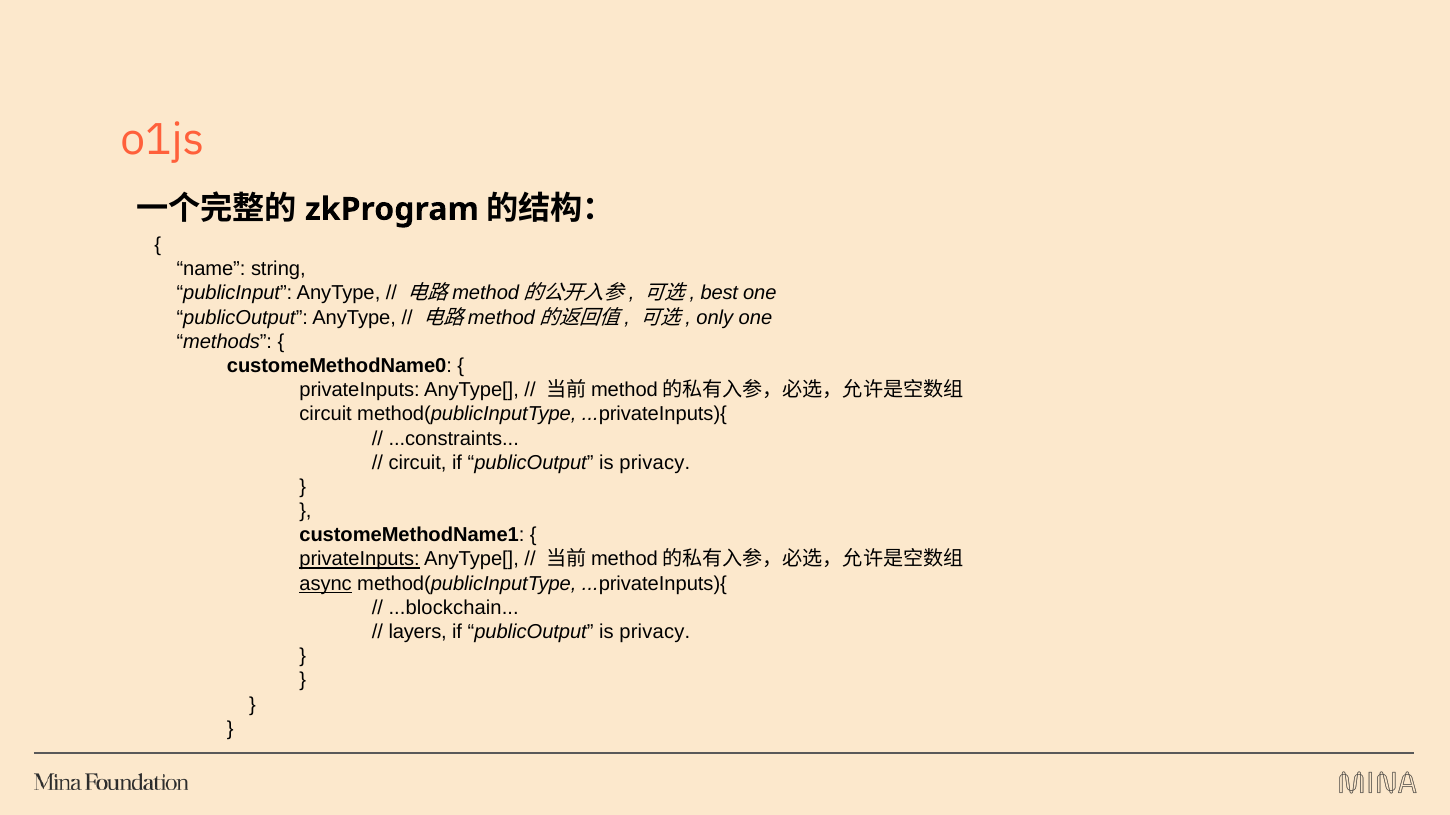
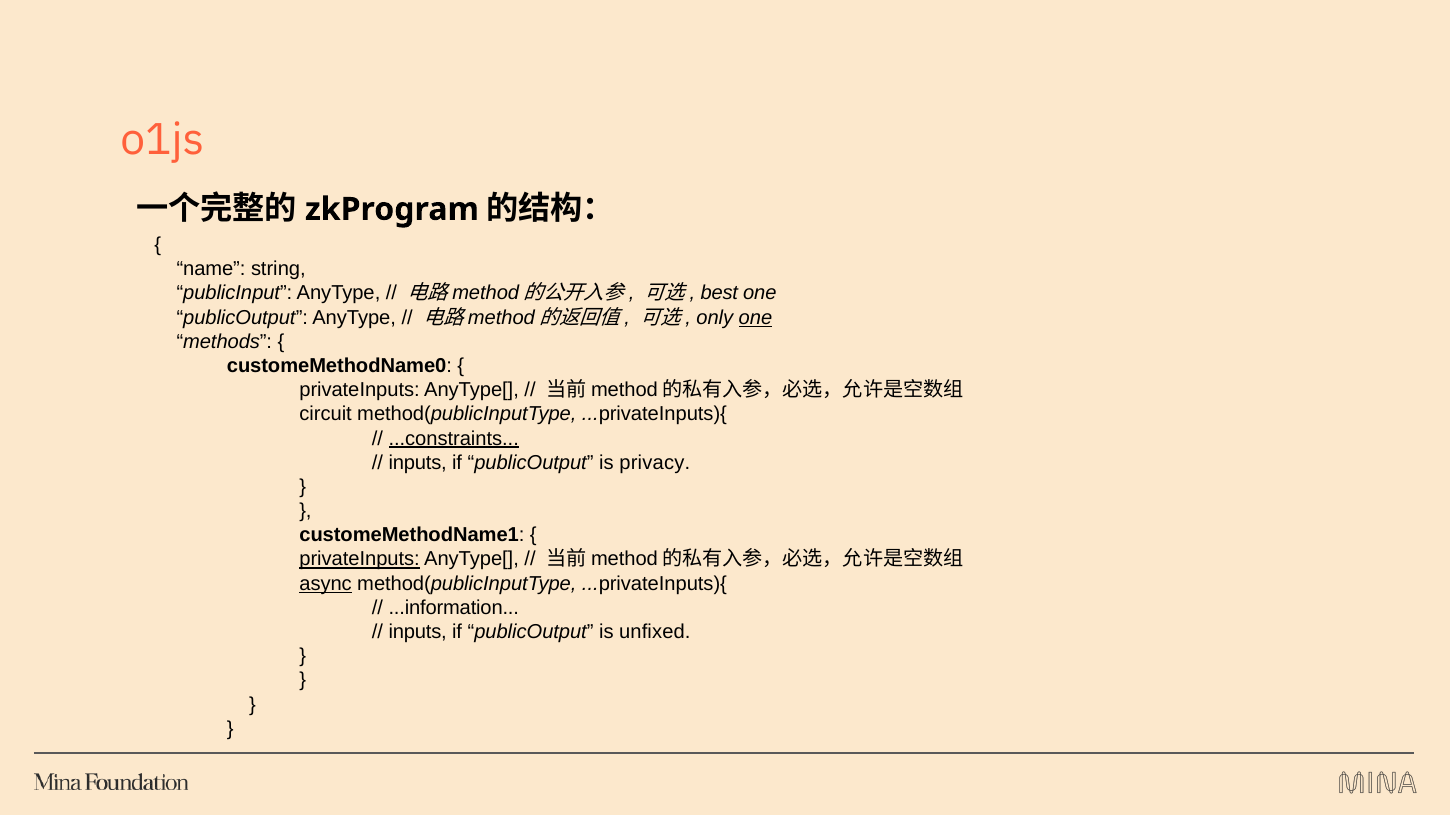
one at (755, 318) underline: none -> present
...constraints underline: none -> present
circuit at (418, 463): circuit -> inputs
...blockchain: ...blockchain -> ...information
layers at (418, 632): layers -> inputs
privacy at (655, 632): privacy -> unfixed
